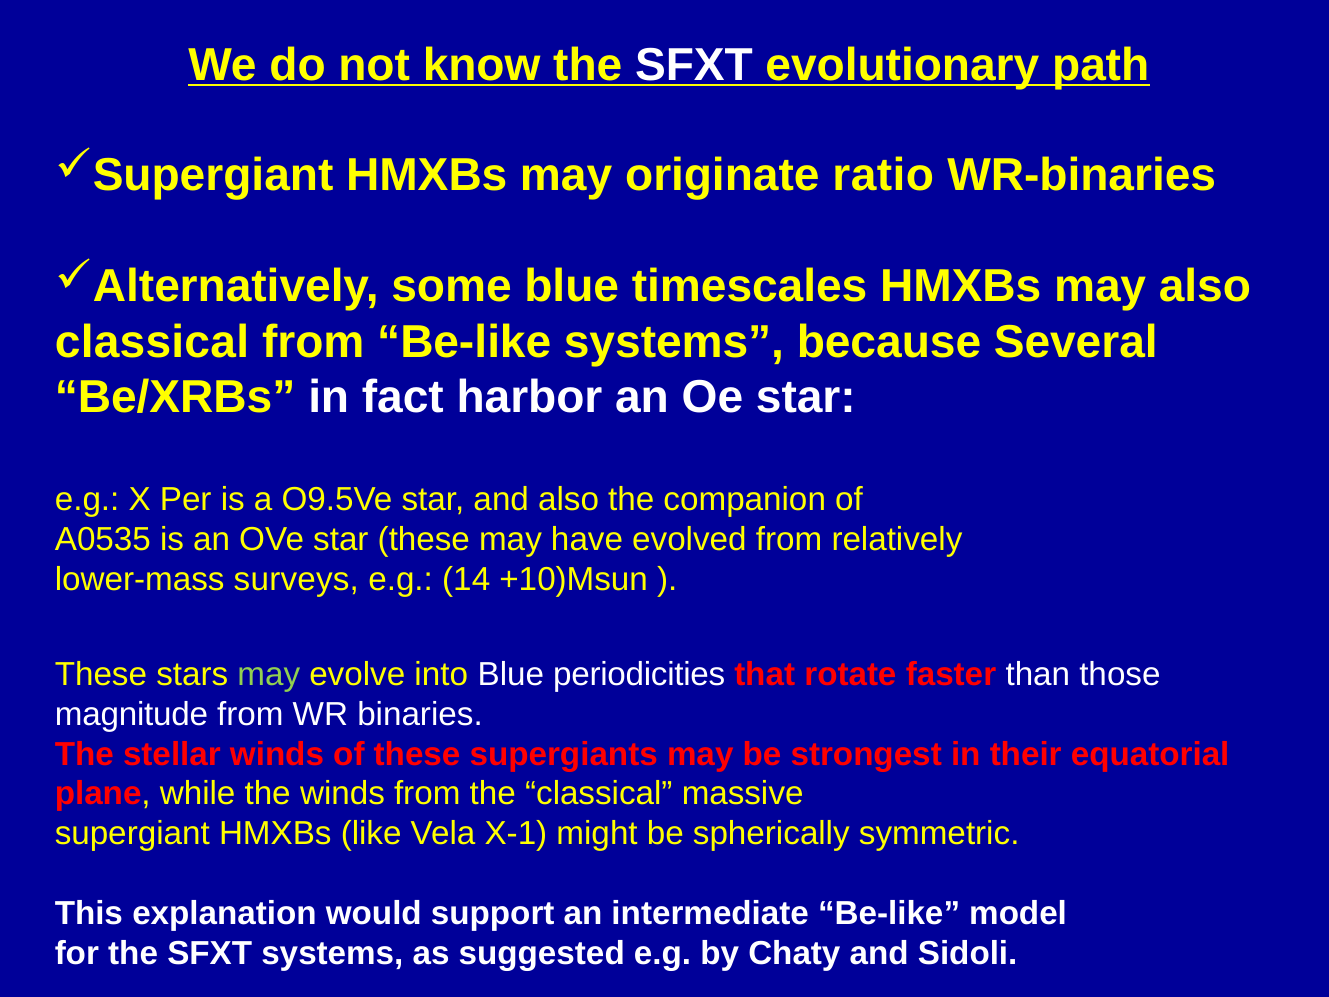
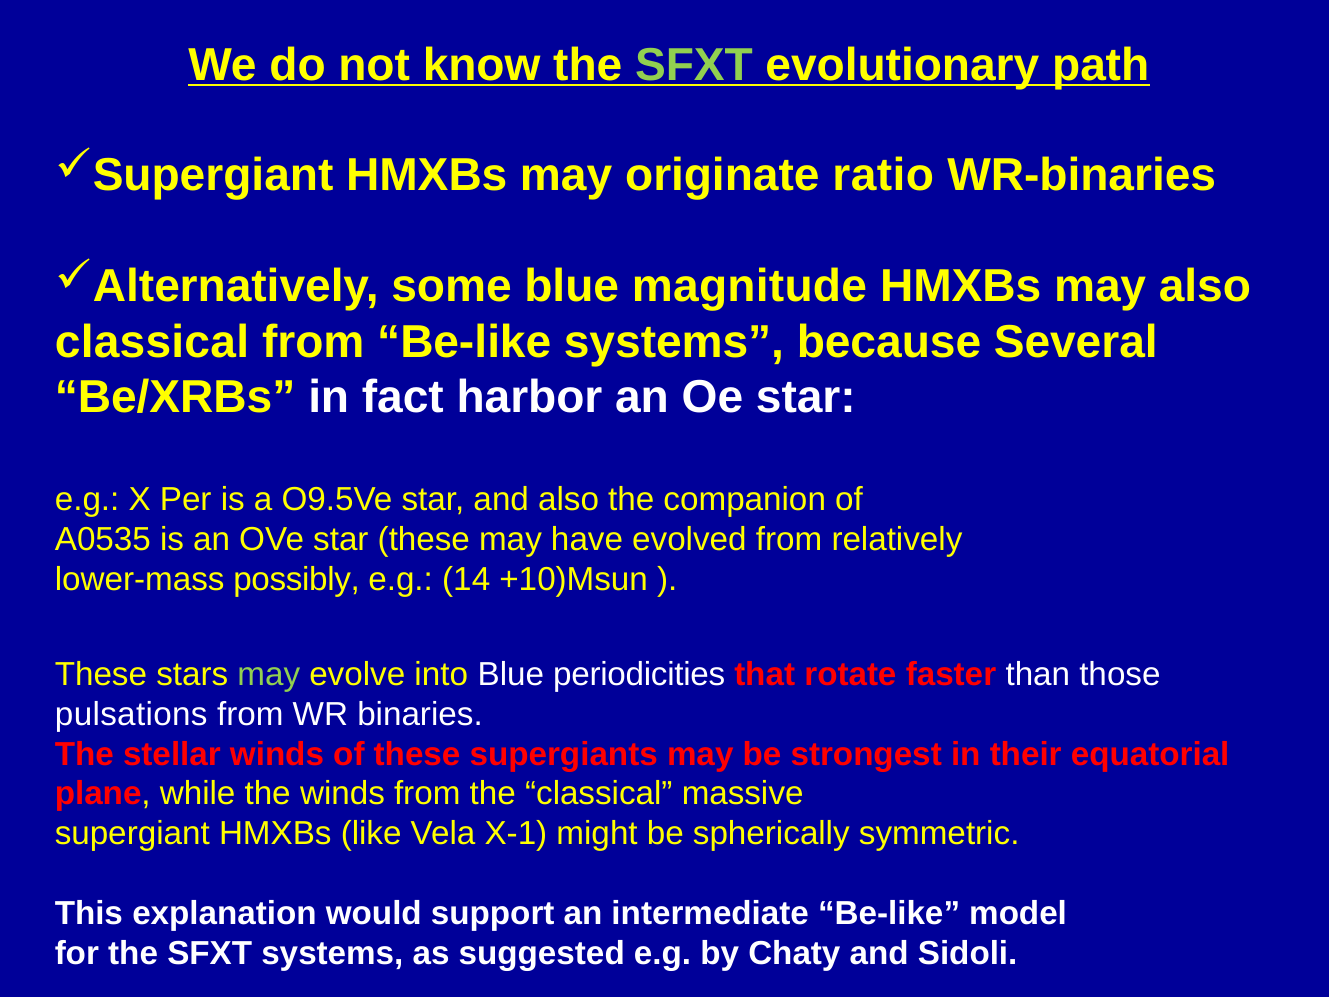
SFXT at (694, 65) colour: white -> light green
timescales: timescales -> magnitude
surveys: surveys -> possibly
magnitude: magnitude -> pulsations
